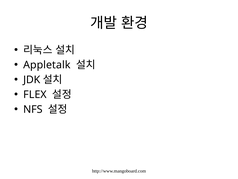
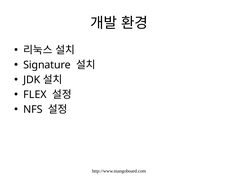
Appletalk: Appletalk -> Signature
